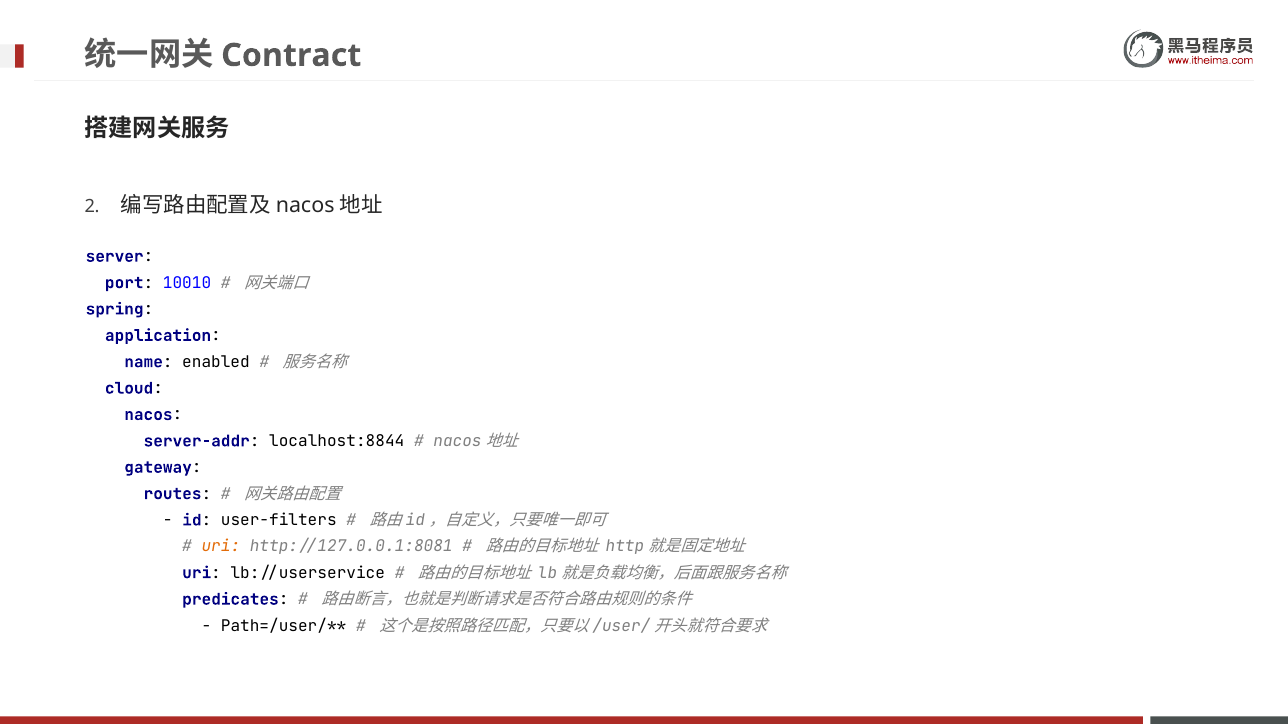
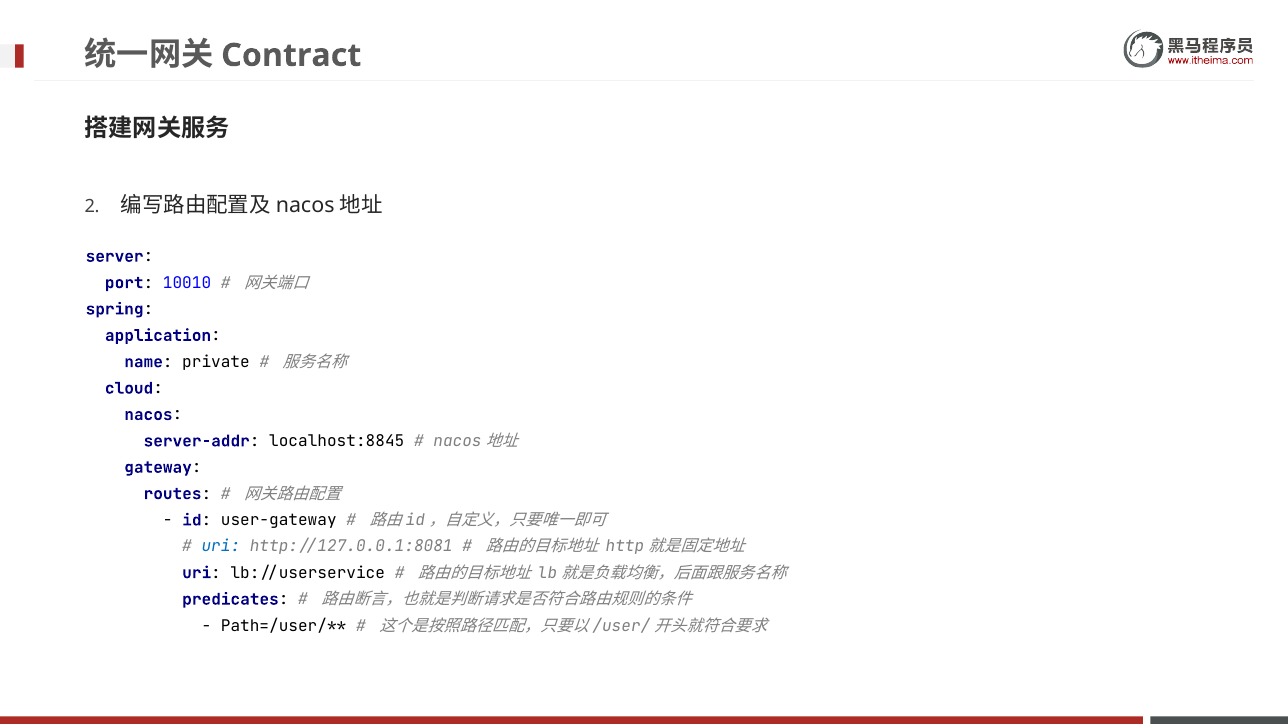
enabled: enabled -> private
localhost:8844: localhost:8844 -> localhost:8845
user-filters: user-filters -> user-gateway
uri at (221, 547) colour: orange -> blue
